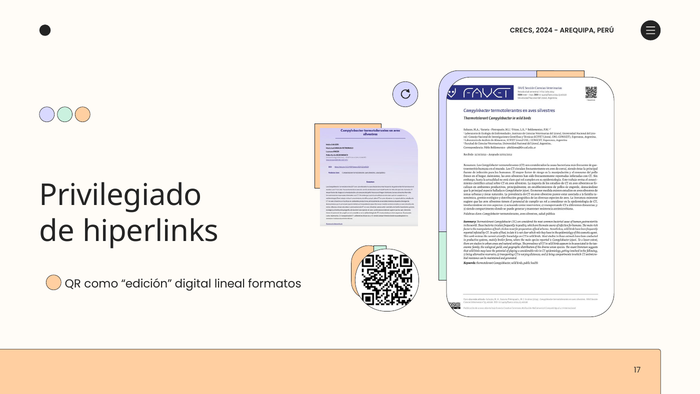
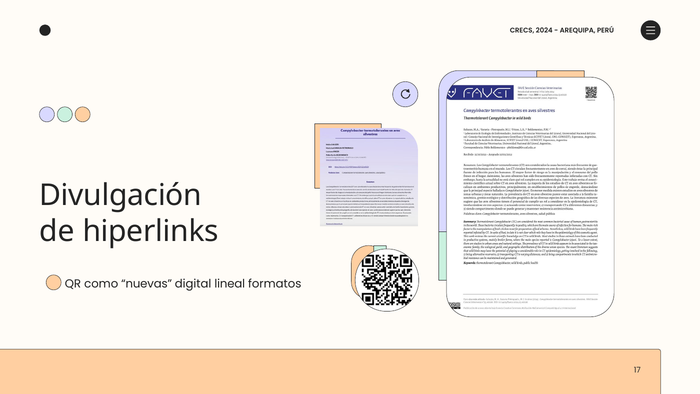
Privilegiado: Privilegiado -> Divulgación
edición: edición -> nuevas
